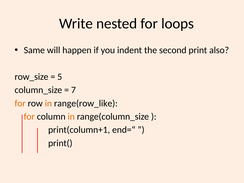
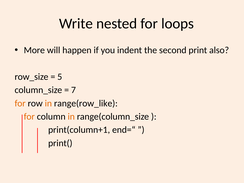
Same: Same -> More
